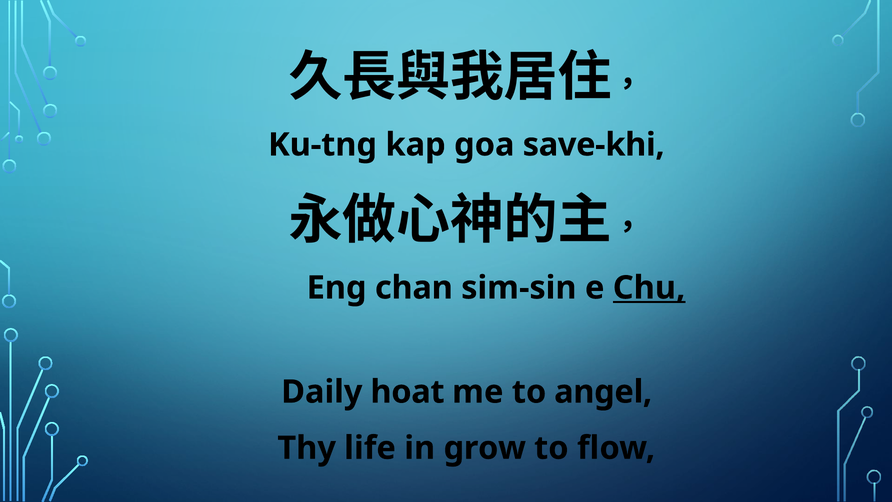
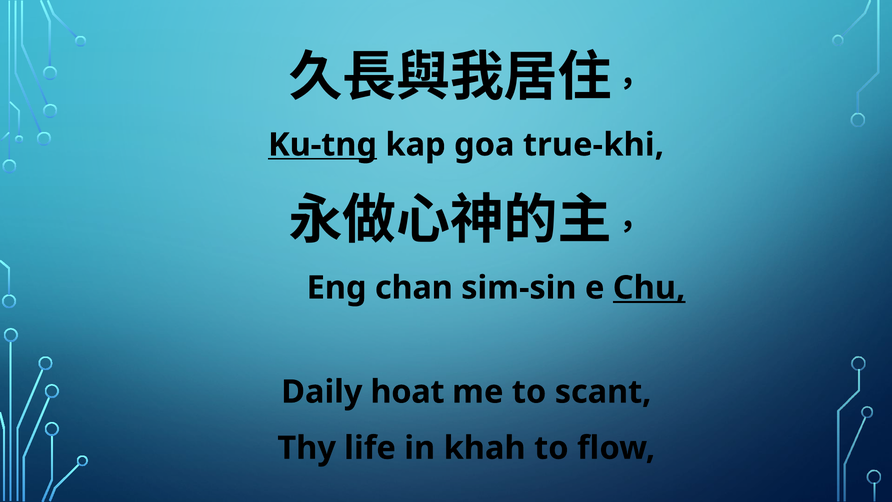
Ku-tng underline: none -> present
save-khi: save-khi -> true-khi
angel: angel -> scant
grow: grow -> khah
